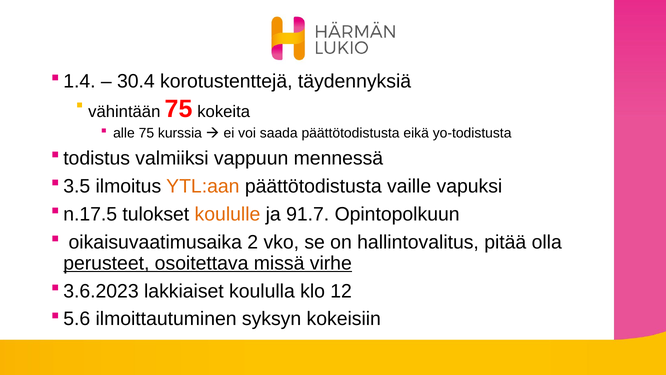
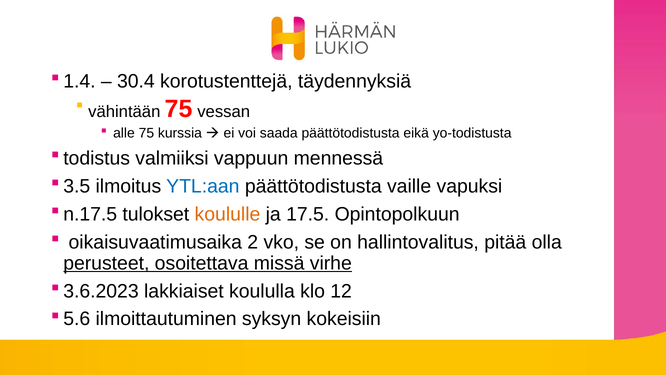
kokeita: kokeita -> vessan
YTL:aan colour: orange -> blue
91.7: 91.7 -> 17.5
